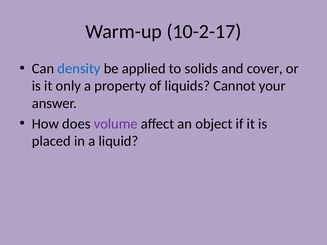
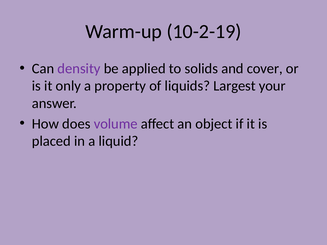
10-2-17: 10-2-17 -> 10-2-19
density colour: blue -> purple
Cannot: Cannot -> Largest
